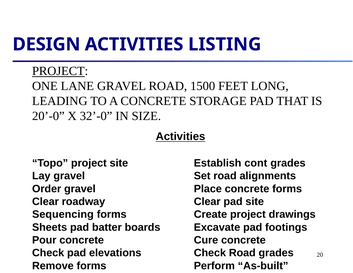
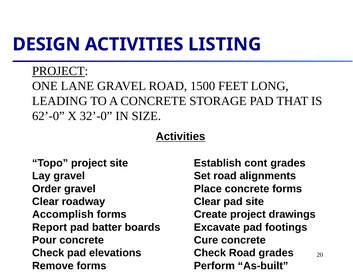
20’-0: 20’-0 -> 62’-0
Sequencing: Sequencing -> Accomplish
Sheets: Sheets -> Report
